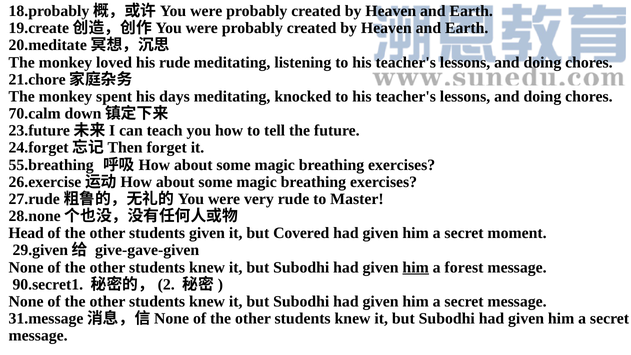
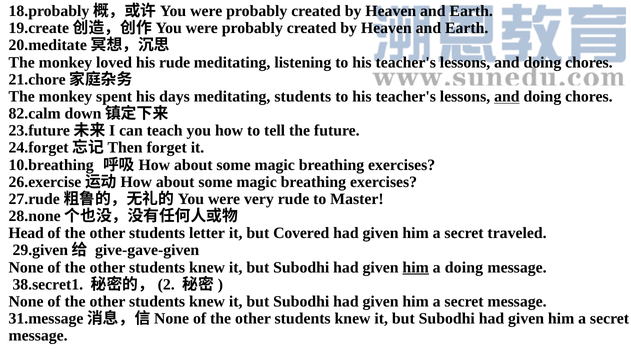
meditating knocked: knocked -> students
and at (507, 96) underline: none -> present
70.calm: 70.calm -> 82.calm
55.breathing: 55.breathing -> 10.breathing
students given: given -> letter
moment: moment -> traveled
a forest: forest -> doing
90.secret1: 90.secret1 -> 38.secret1
